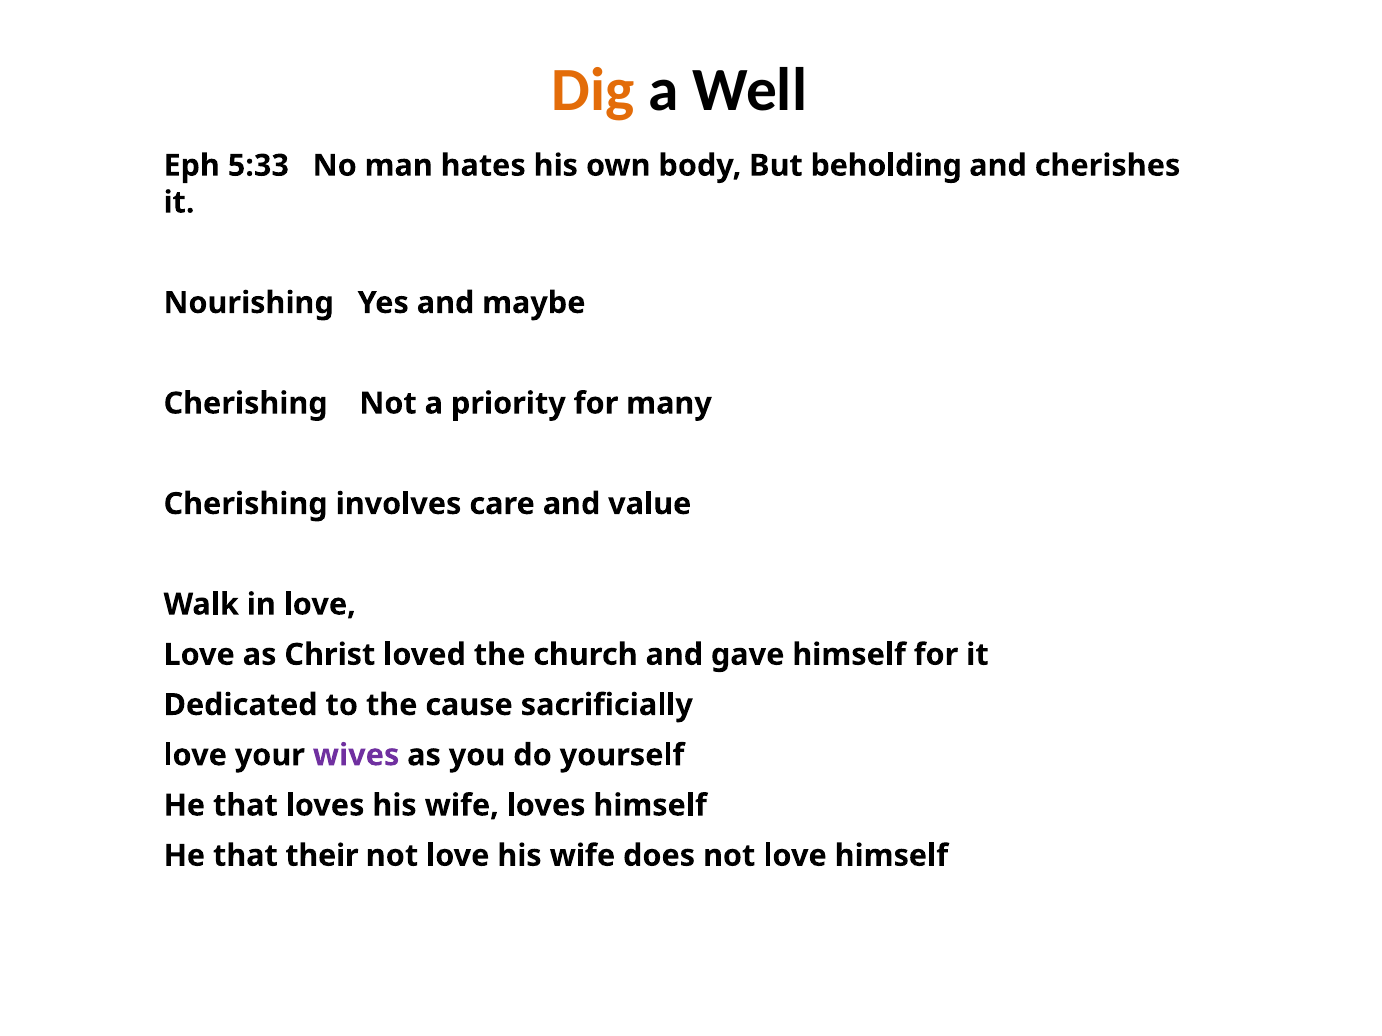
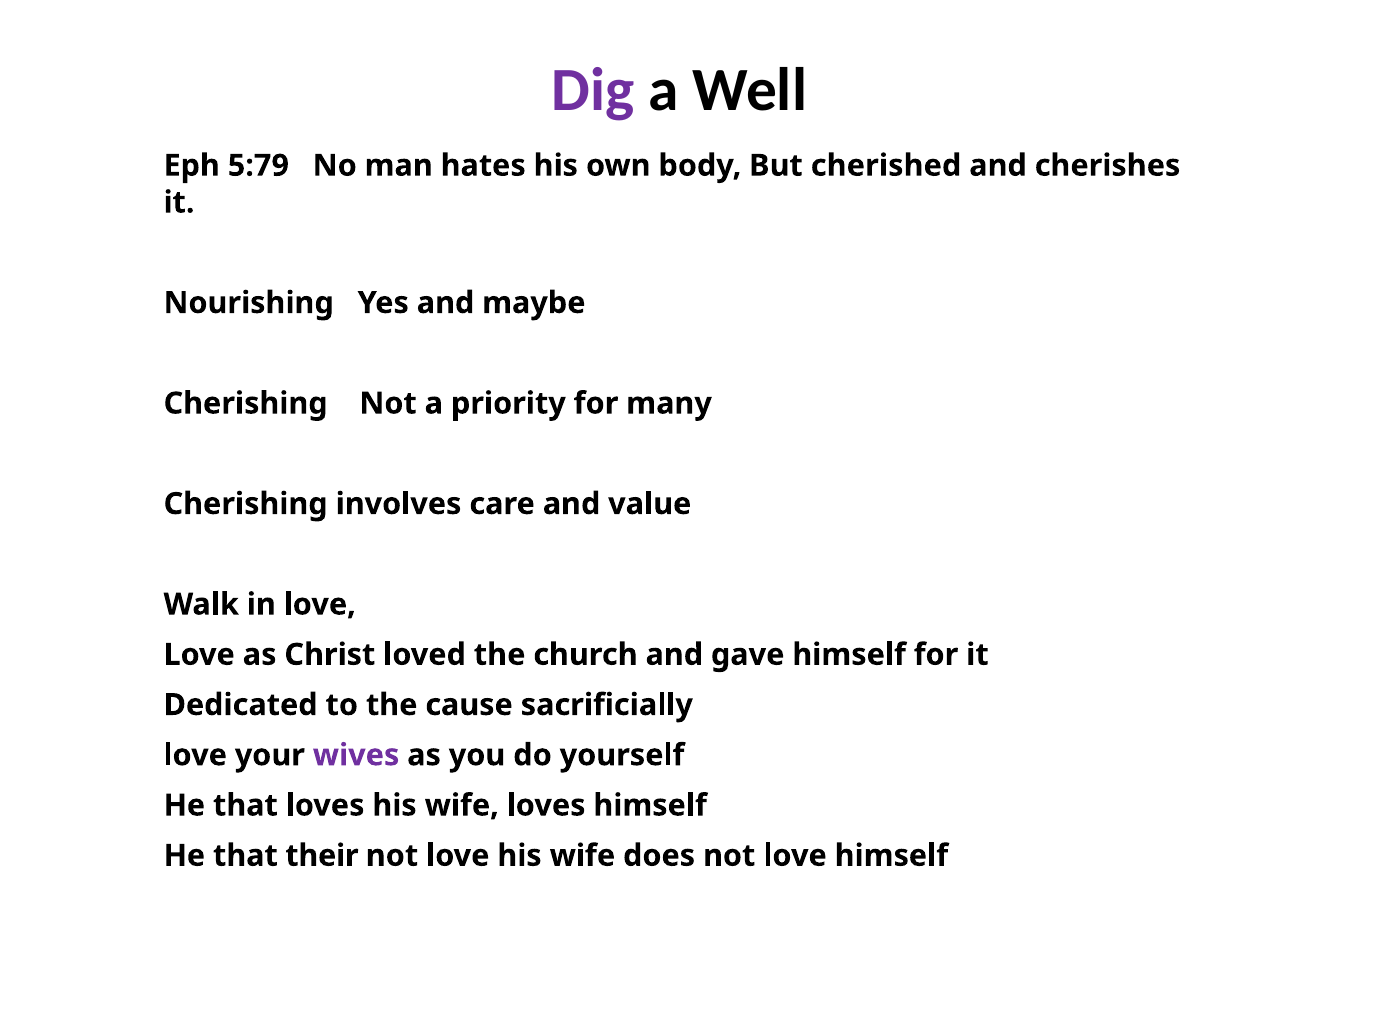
Dig colour: orange -> purple
5:33: 5:33 -> 5:79
beholding: beholding -> cherished
